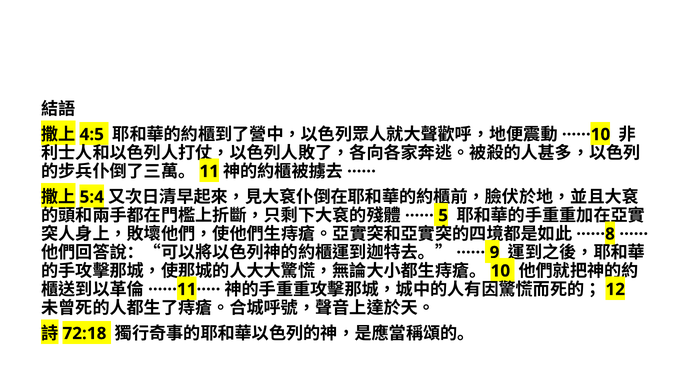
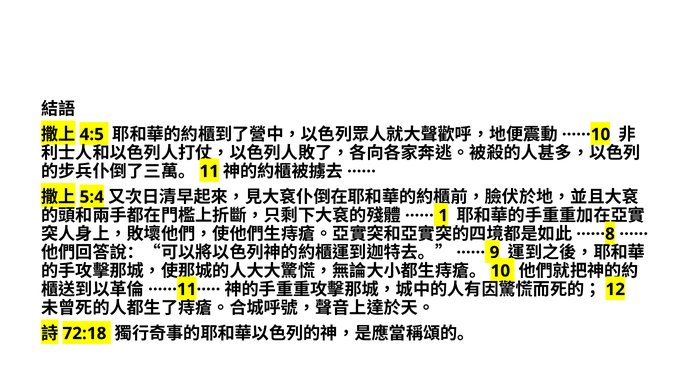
5: 5 -> 1
